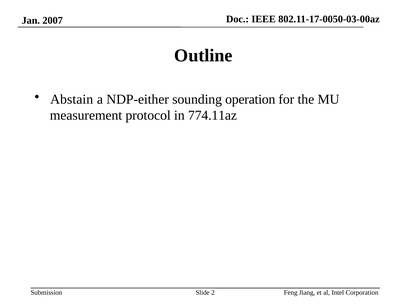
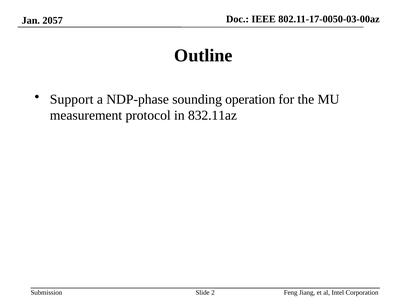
2007: 2007 -> 2057
Abstain: Abstain -> Support
NDP-either: NDP-either -> NDP-phase
774.11az: 774.11az -> 832.11az
